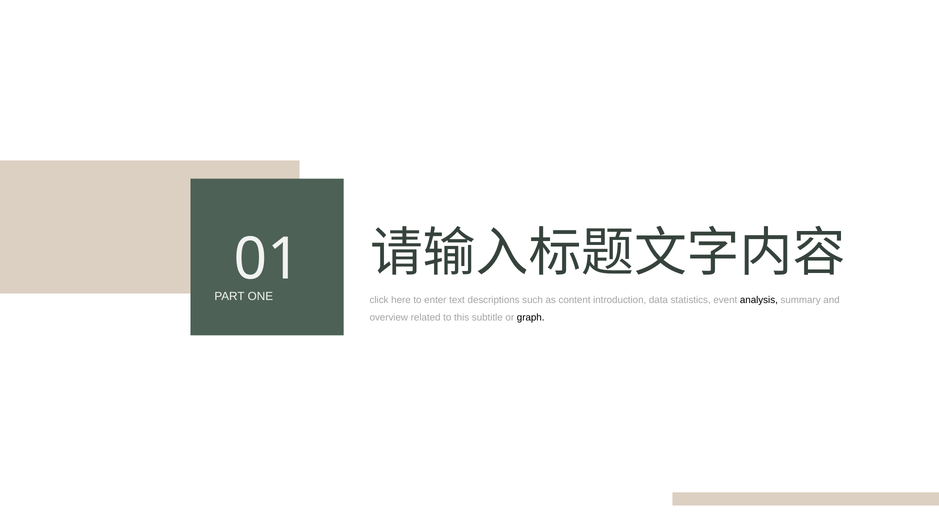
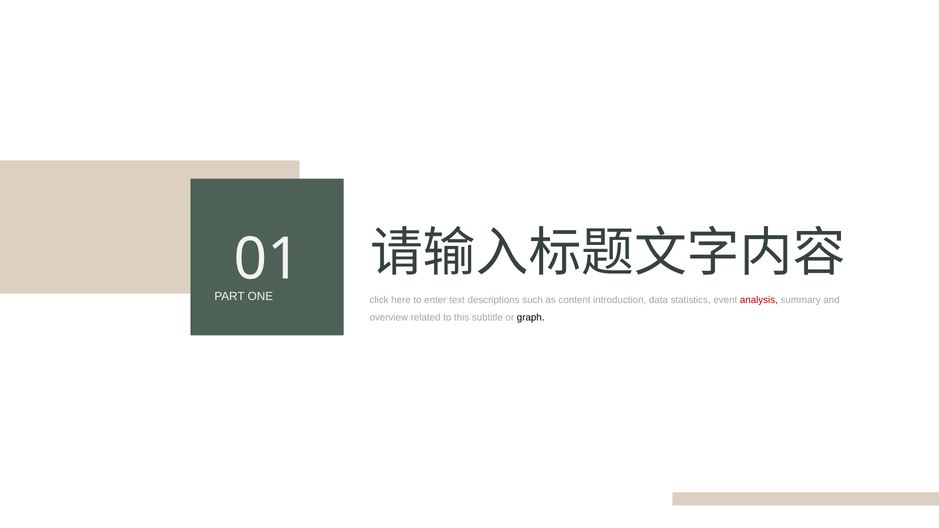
analysis colour: black -> red
